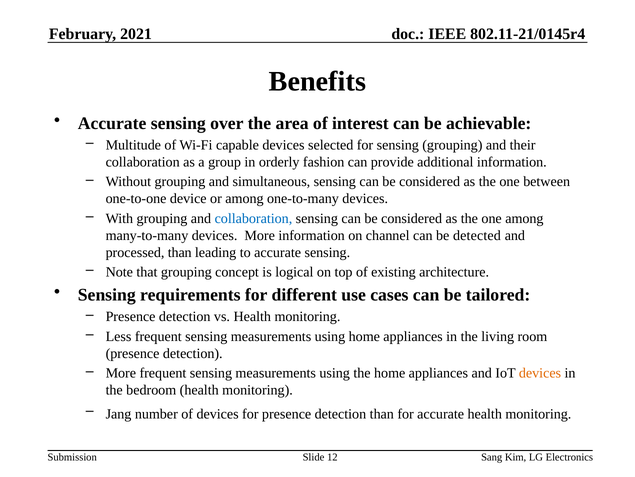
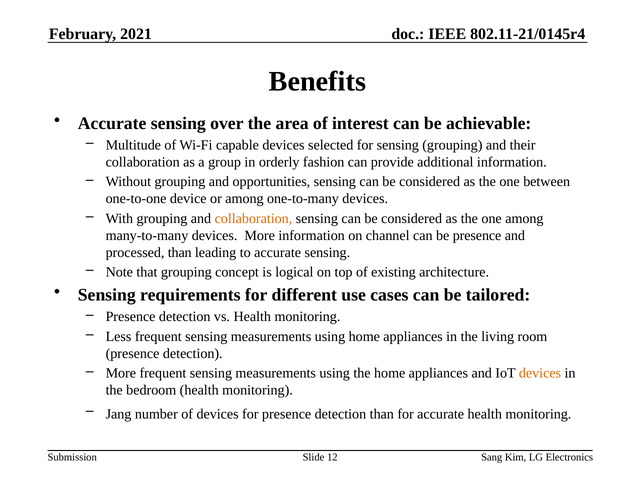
simultaneous: simultaneous -> opportunities
collaboration at (253, 218) colour: blue -> orange
be detected: detected -> presence
